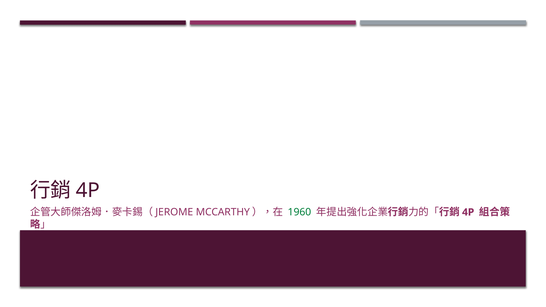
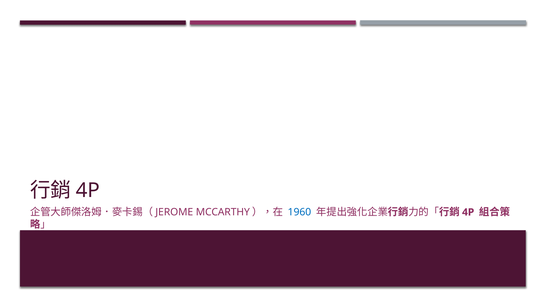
1960 colour: green -> blue
